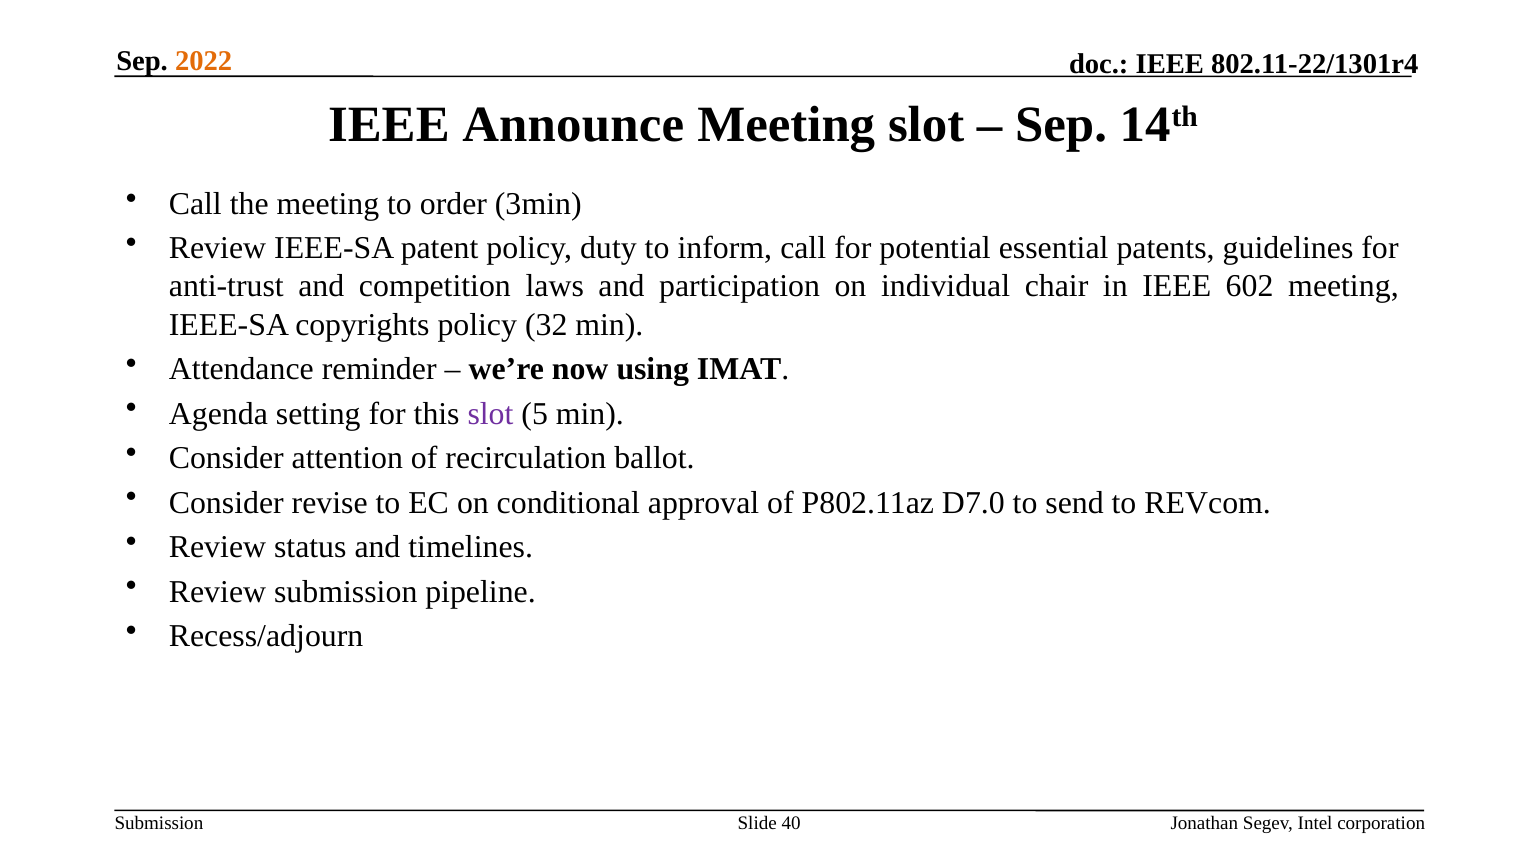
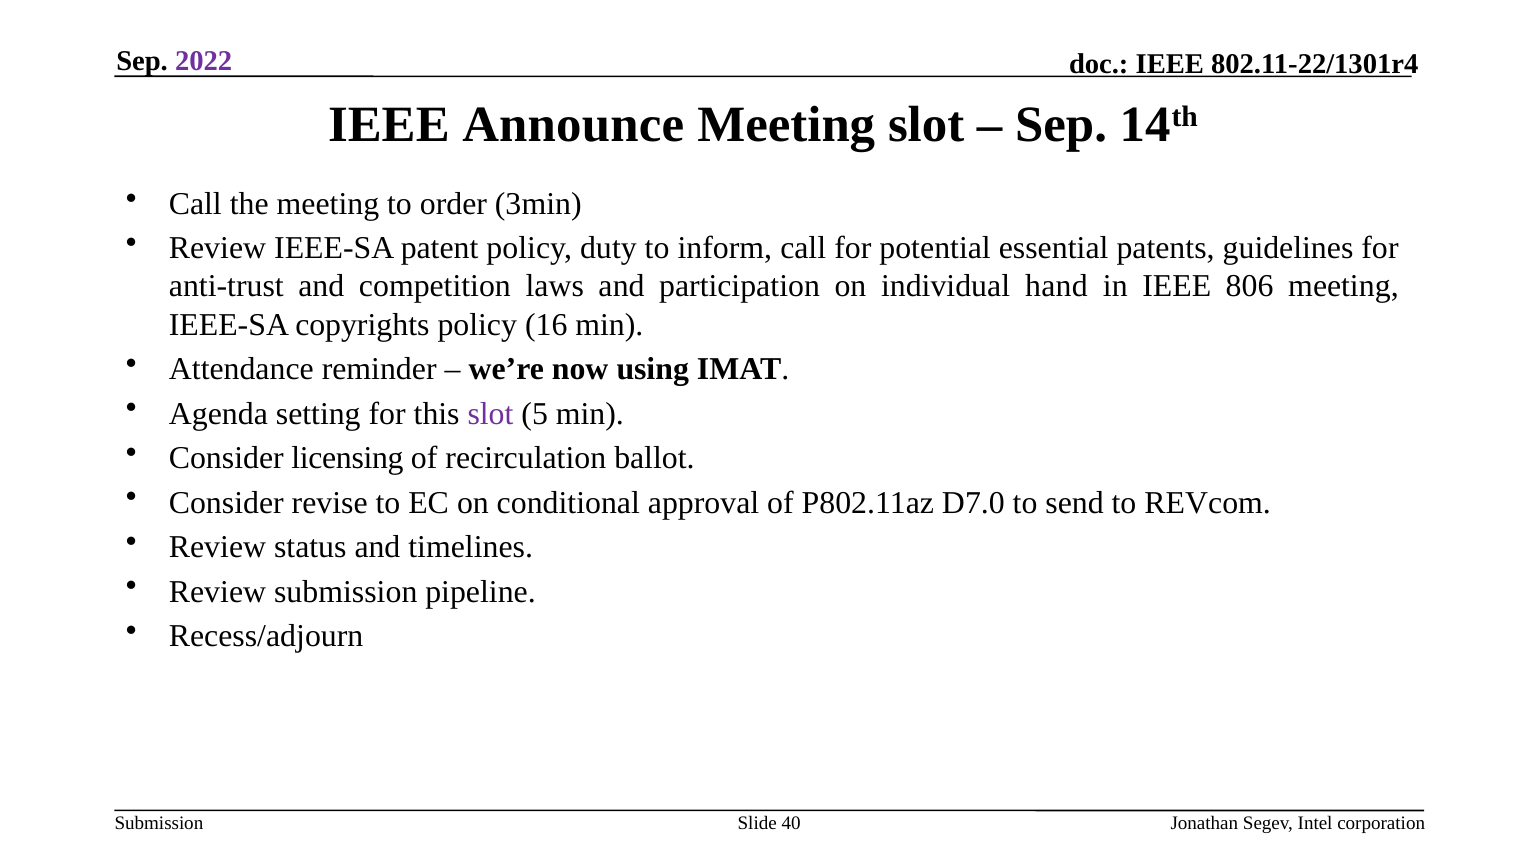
2022 colour: orange -> purple
chair: chair -> hand
602: 602 -> 806
32: 32 -> 16
attention: attention -> licensing
